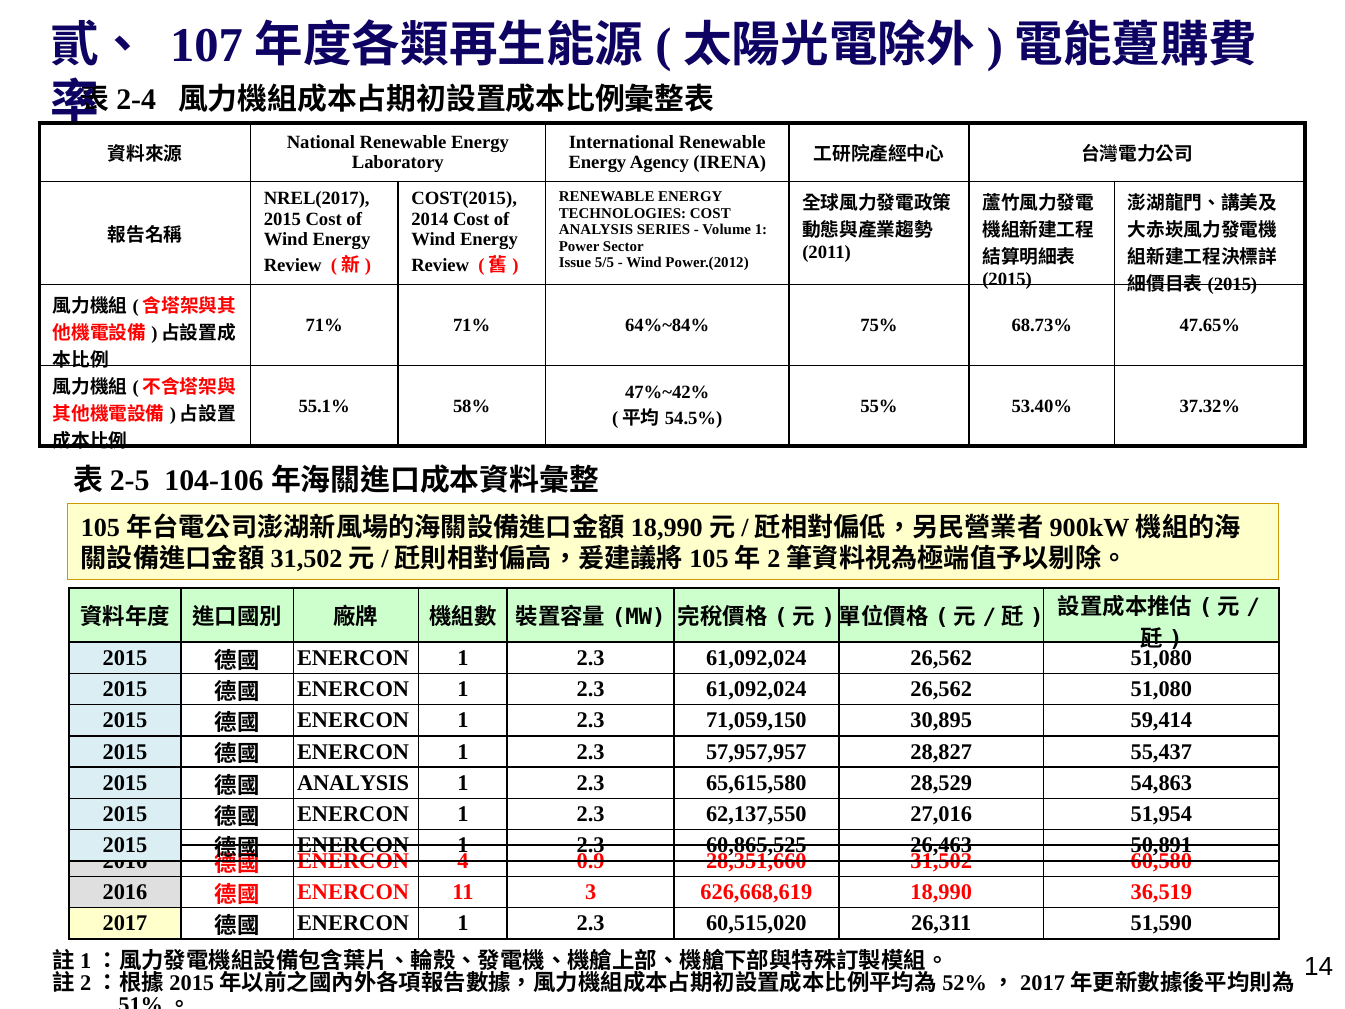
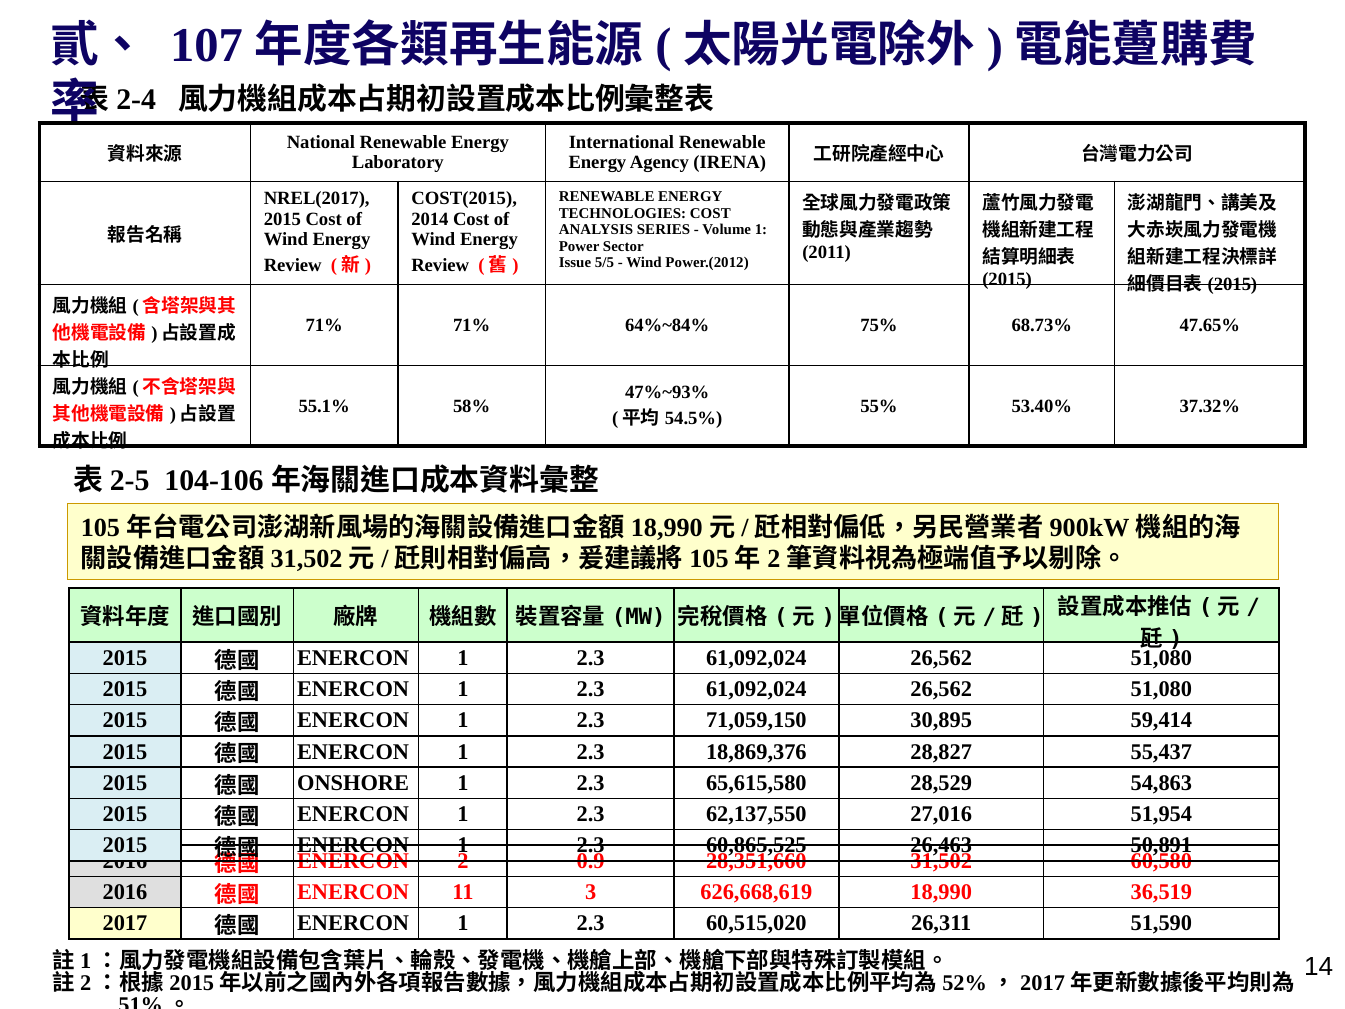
47%~42%: 47%~42% -> 47%~93%
57,957,957: 57,957,957 -> 18,869,376
ANALYSIS at (353, 783): ANALYSIS -> ONSHORE
4: 4 -> 2
